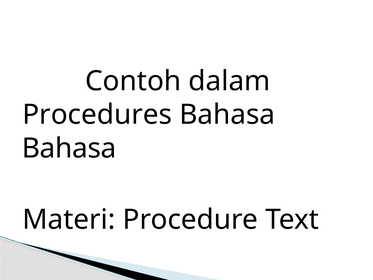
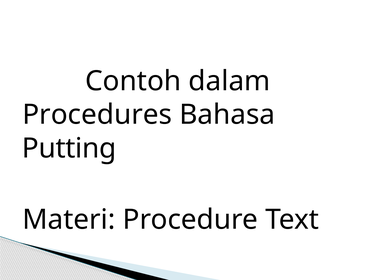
Bahasa at (69, 148): Bahasa -> Putting
